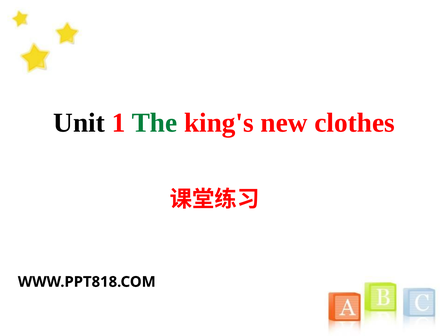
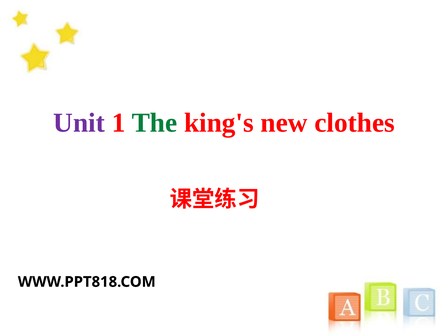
Unit colour: black -> purple
